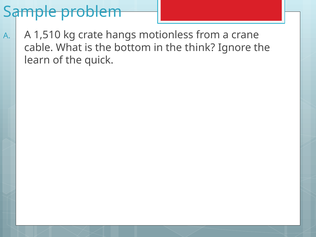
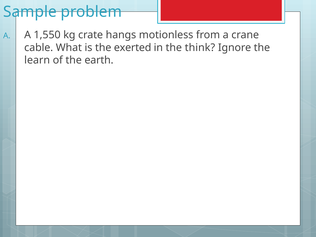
1,510: 1,510 -> 1,550
bottom: bottom -> exerted
quick: quick -> earth
